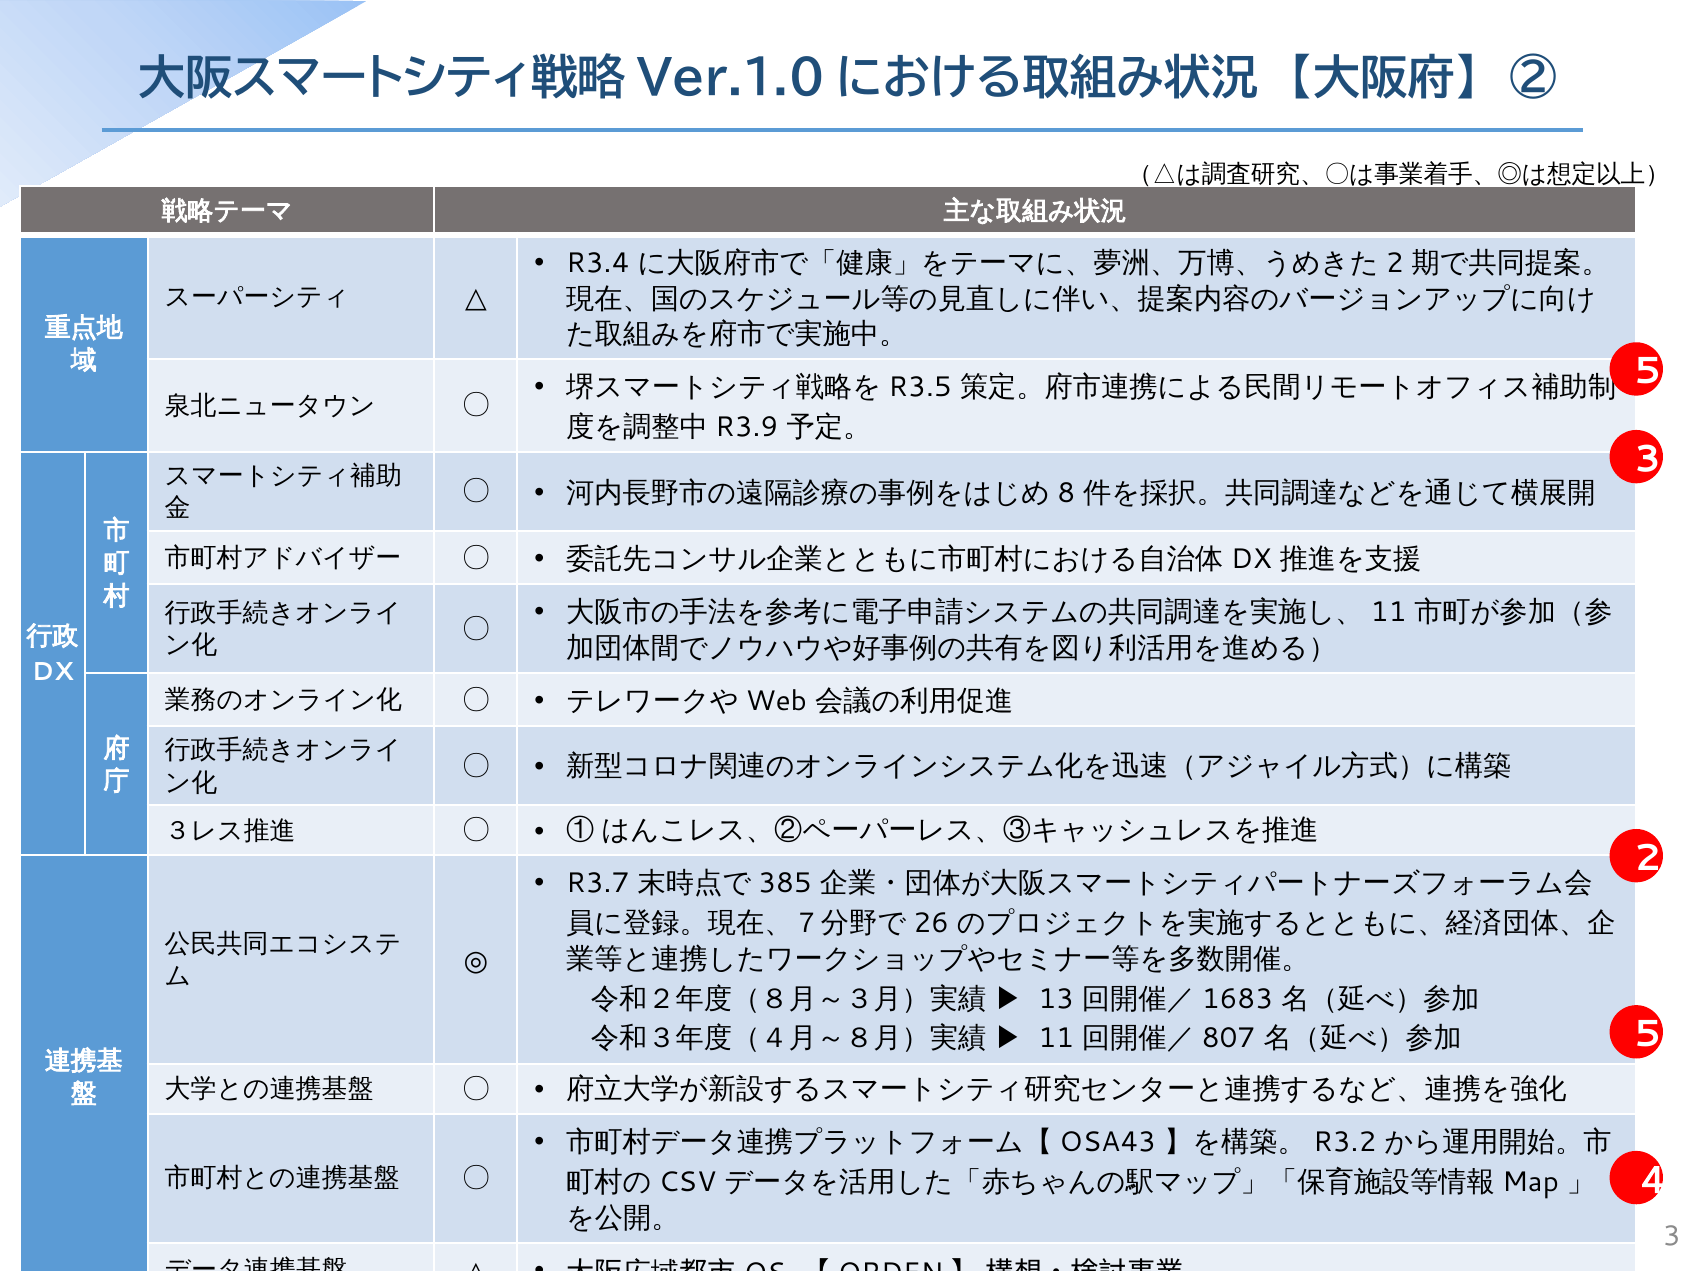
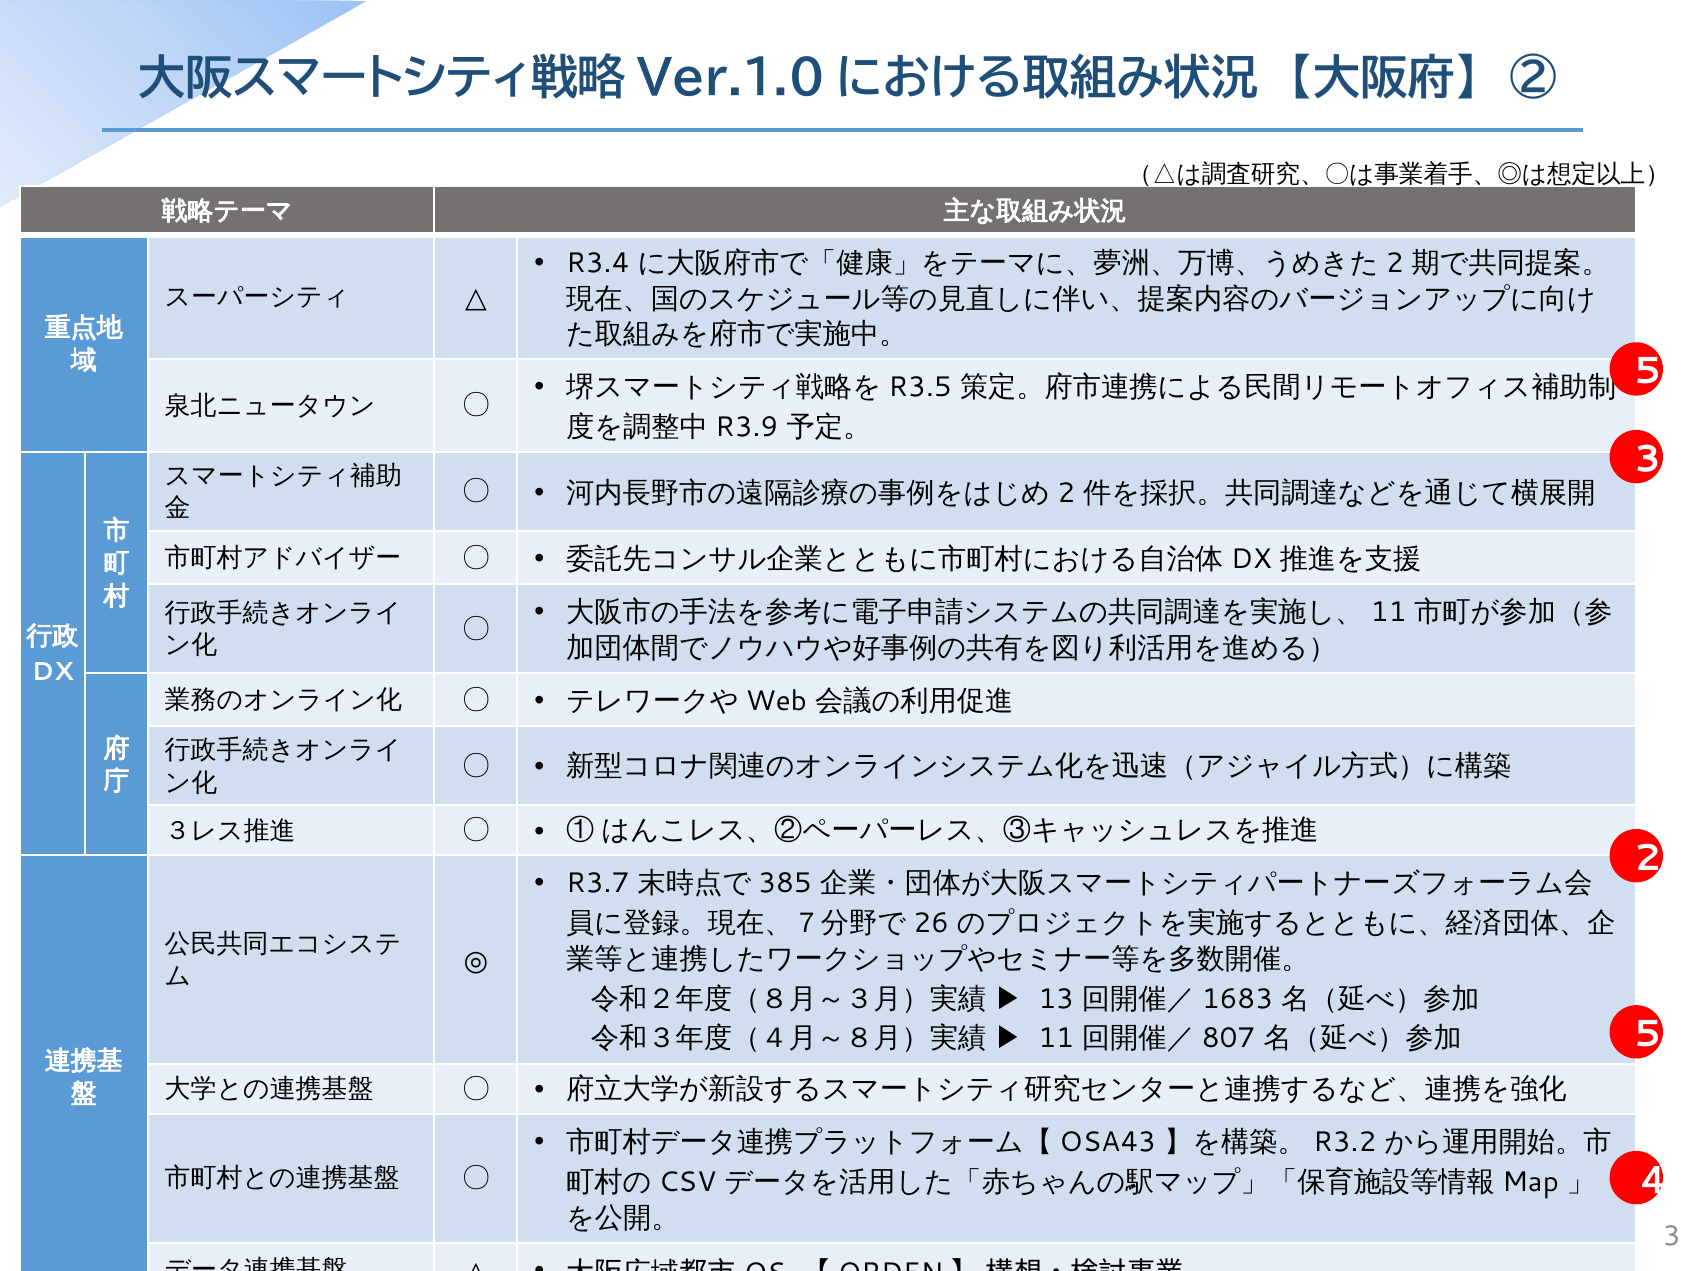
8 at (1066, 493): 8 -> 2
